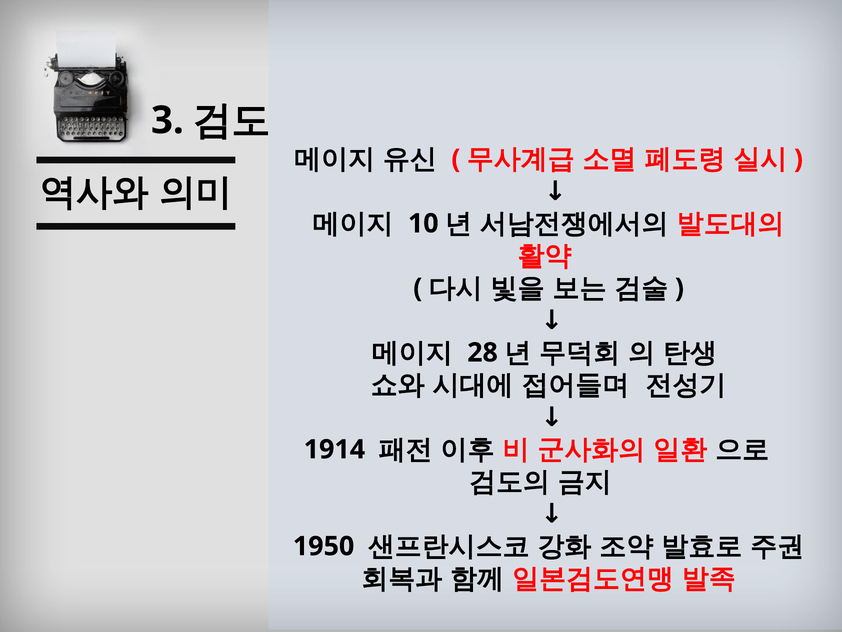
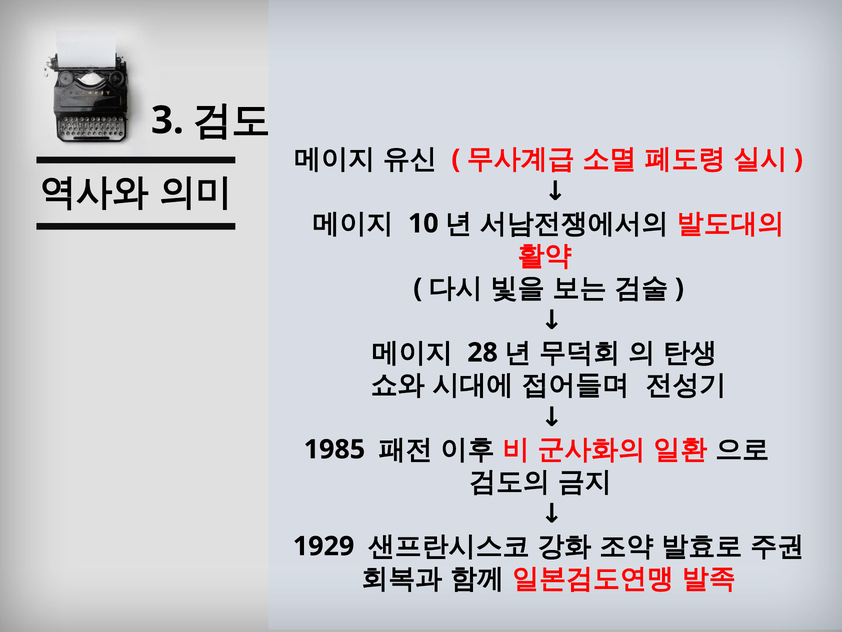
1914: 1914 -> 1985
1950: 1950 -> 1929
